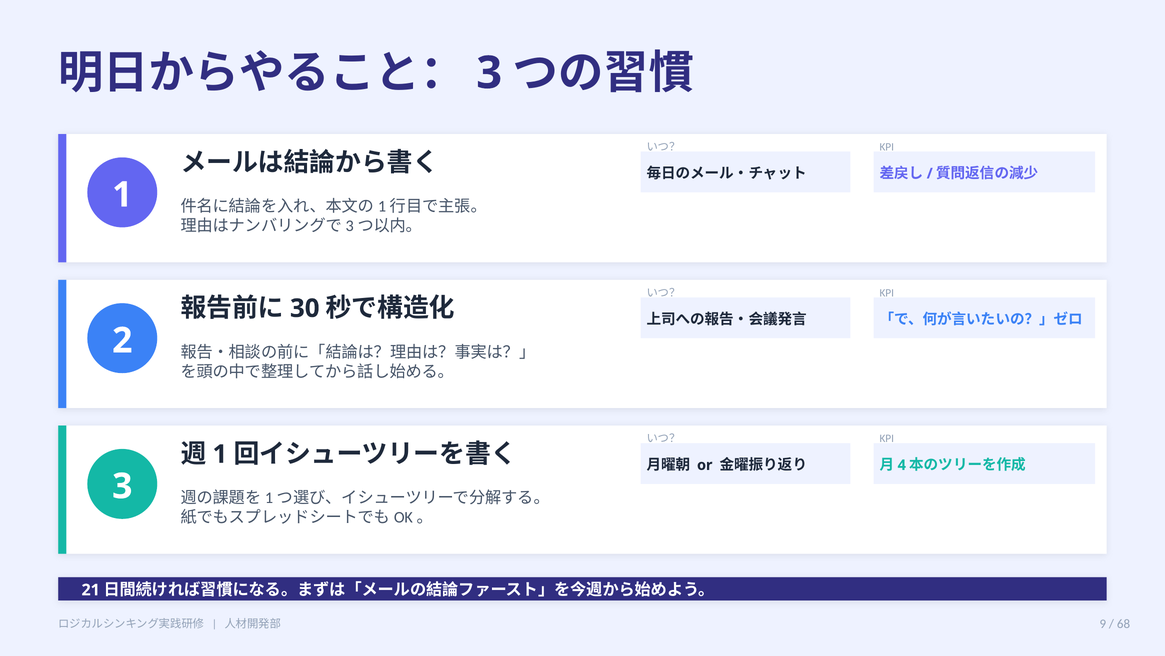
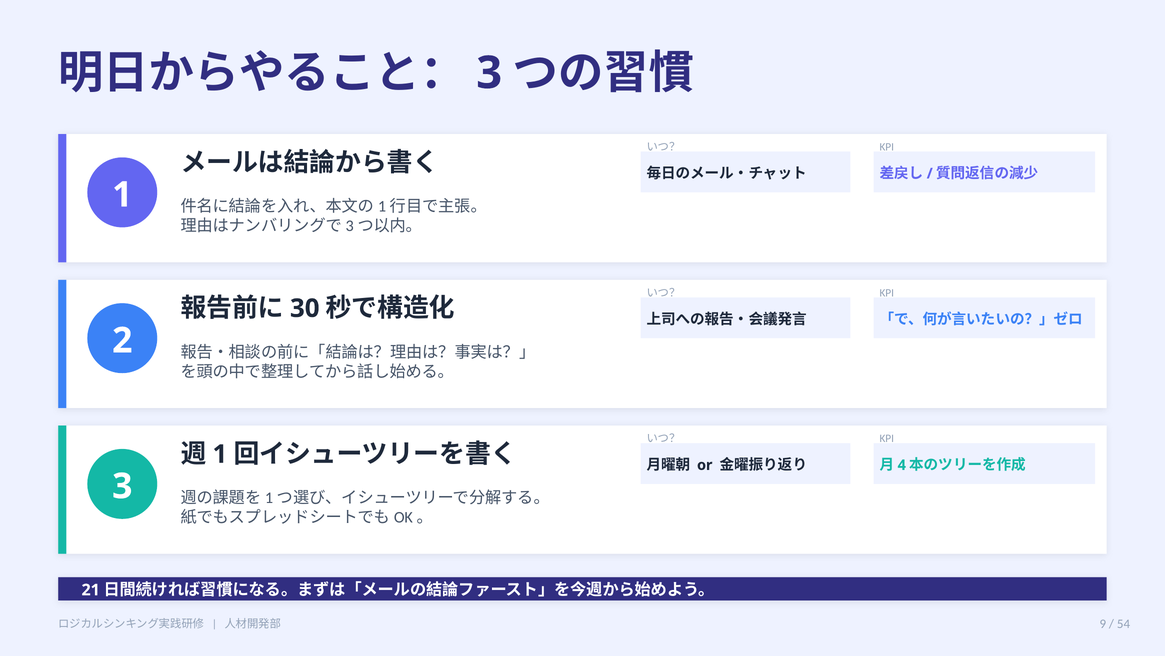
68: 68 -> 54
